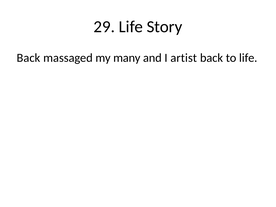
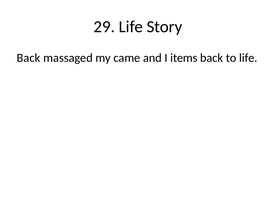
many: many -> came
artist: artist -> items
